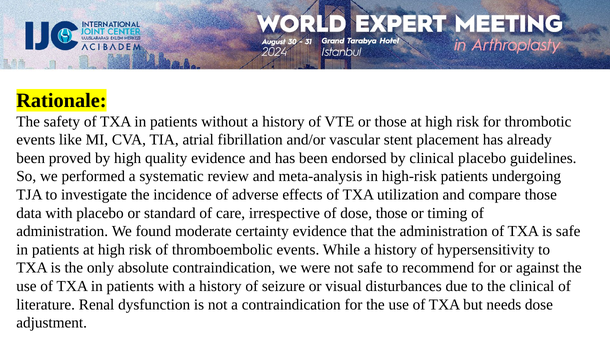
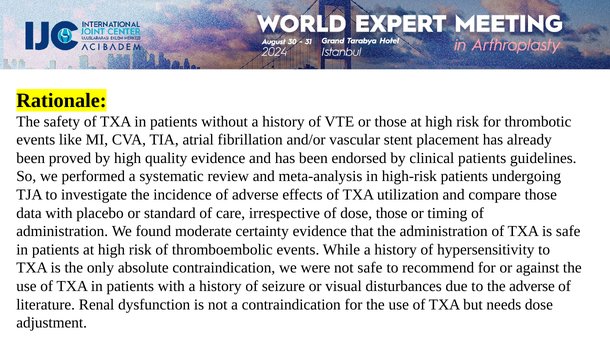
clinical placebo: placebo -> patients
the clinical: clinical -> adverse
